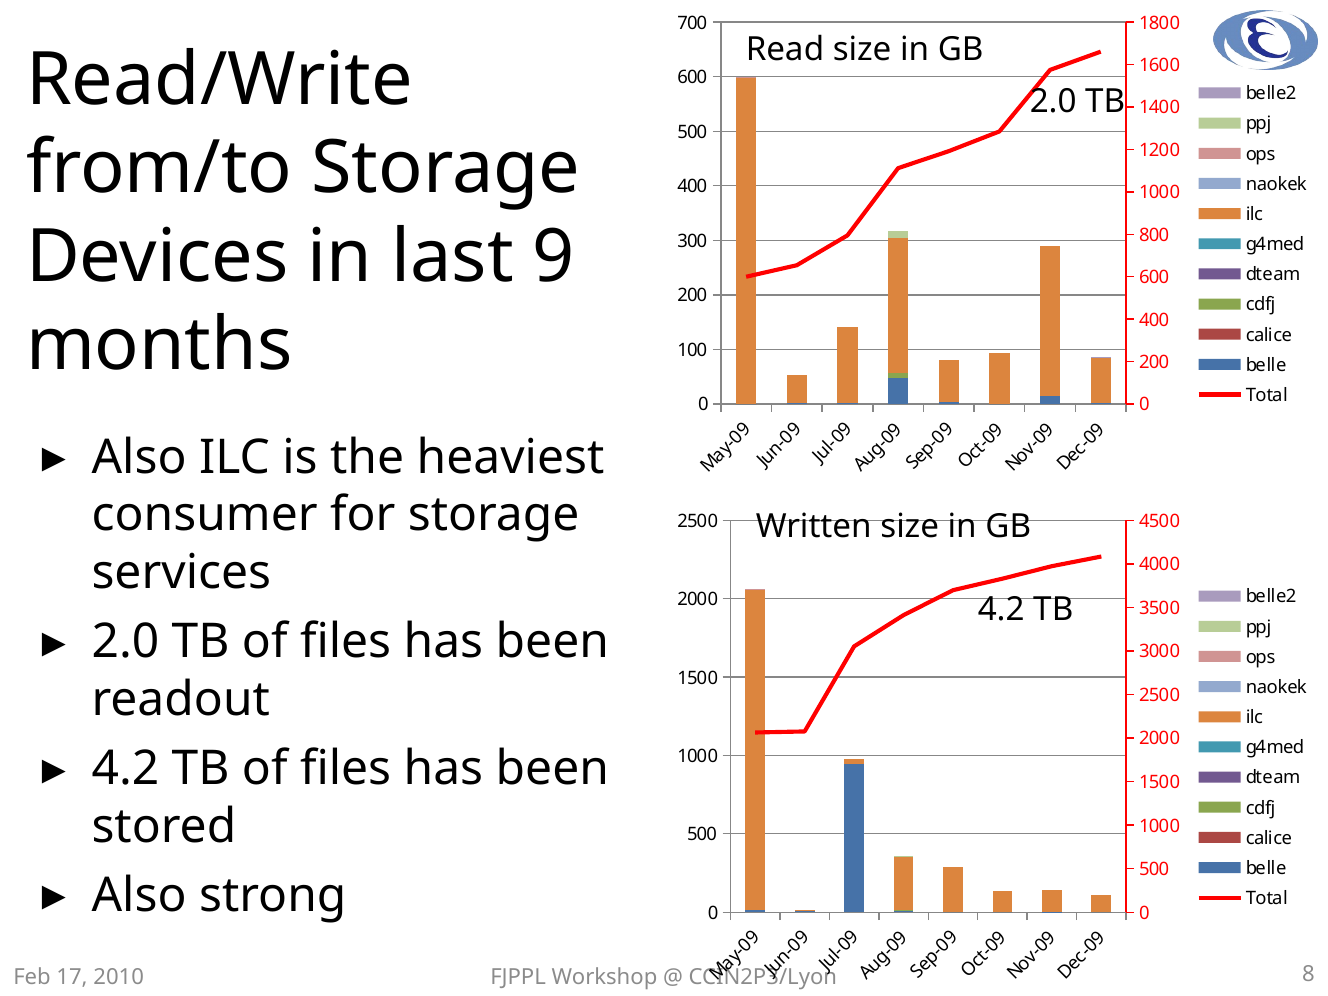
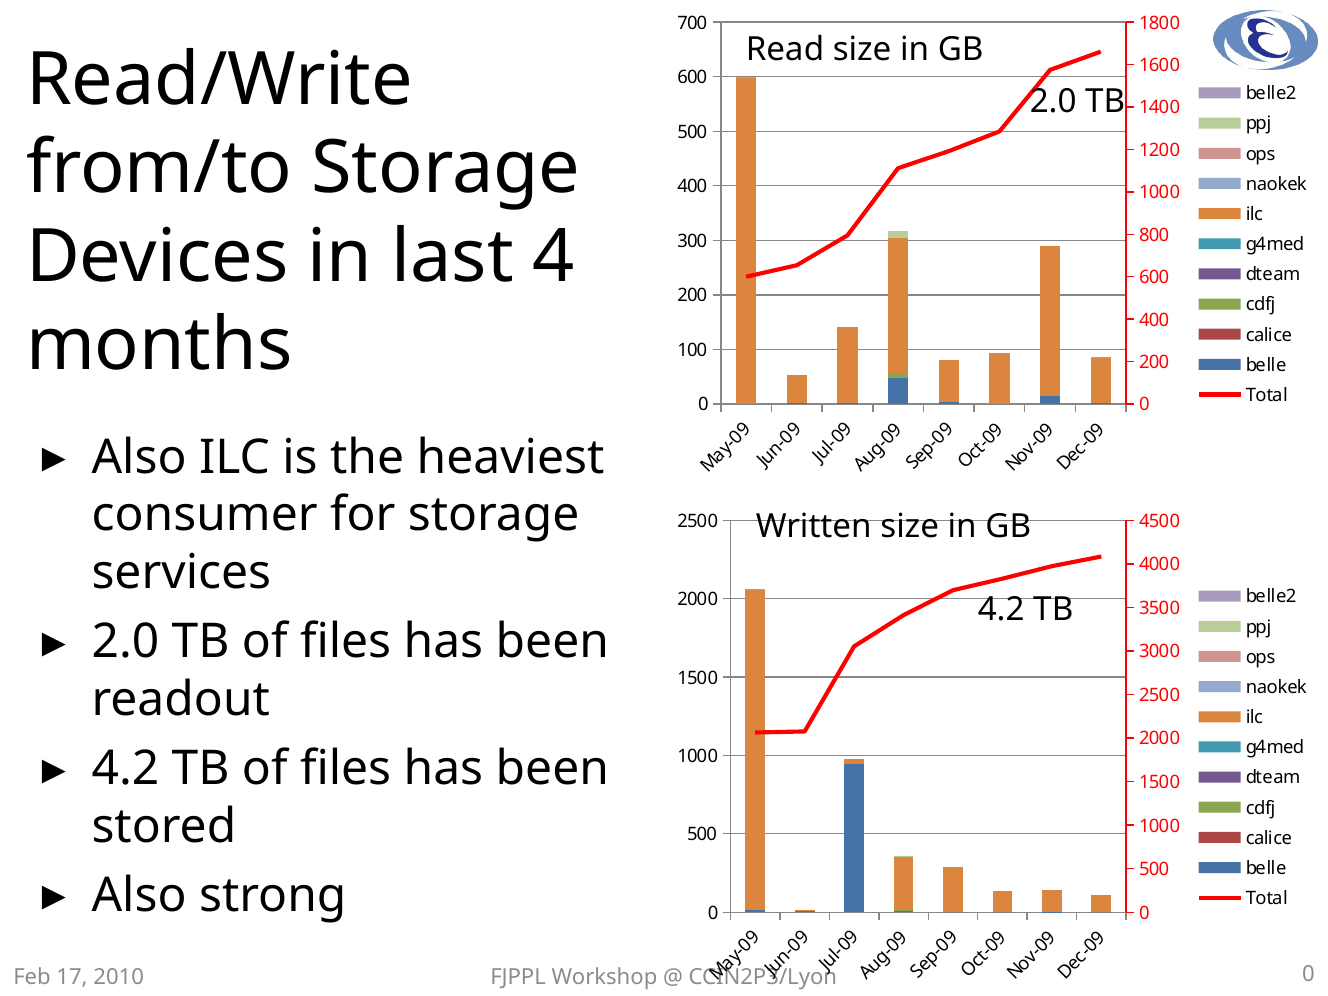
last 9: 9 -> 4
8 at (1308, 974): 8 -> 0
